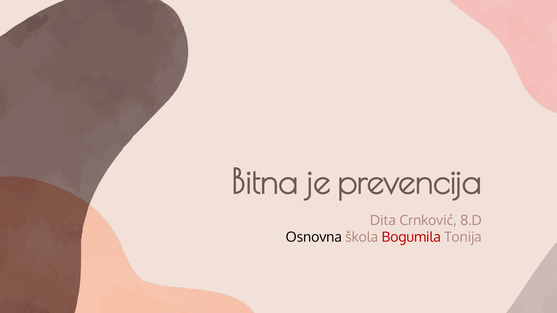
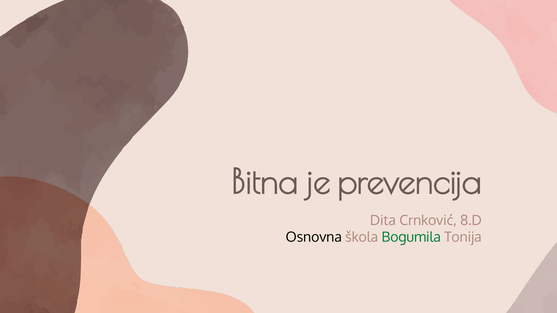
Bogumila colour: red -> green
